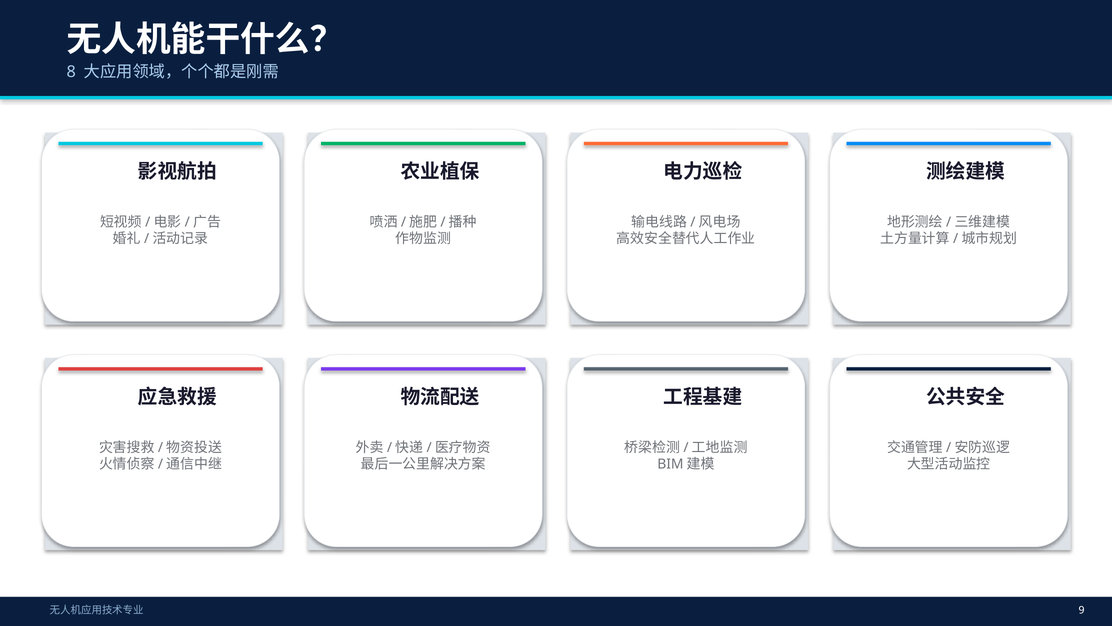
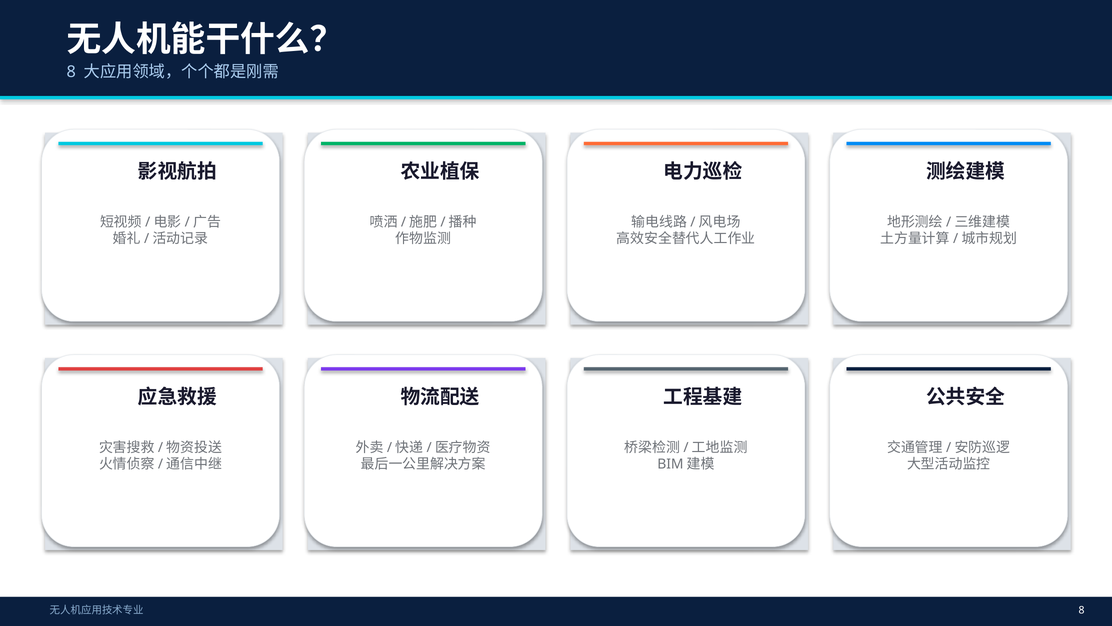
9 at (1081, 610): 9 -> 8
